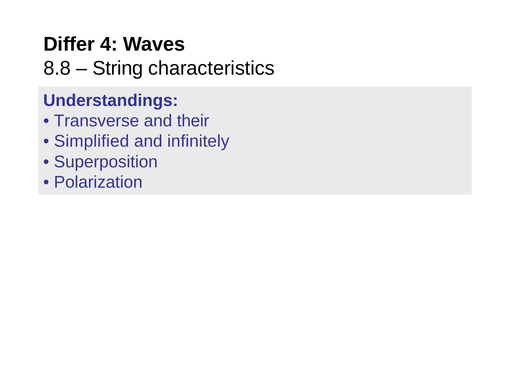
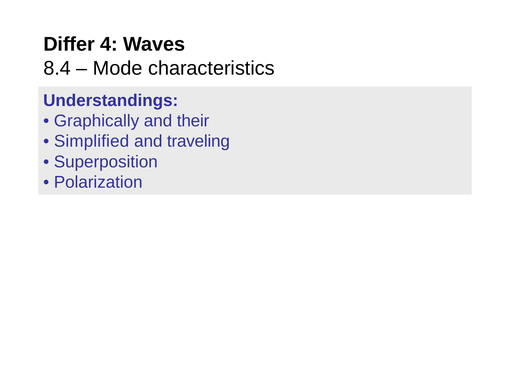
8.8: 8.8 -> 8.4
String: String -> Mode
Transverse: Transverse -> Graphically
infinitely: infinitely -> traveling
